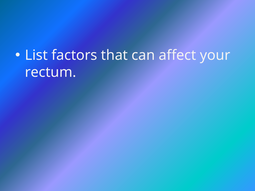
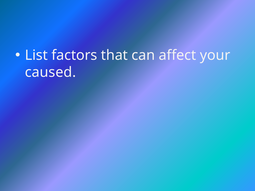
rectum: rectum -> caused
